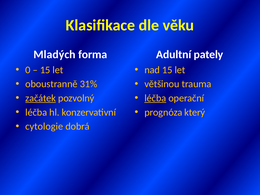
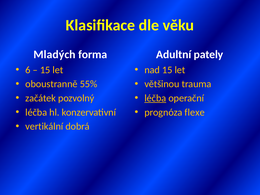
0: 0 -> 6
31%: 31% -> 55%
začátek underline: present -> none
který: který -> flexe
cytologie: cytologie -> vertikální
